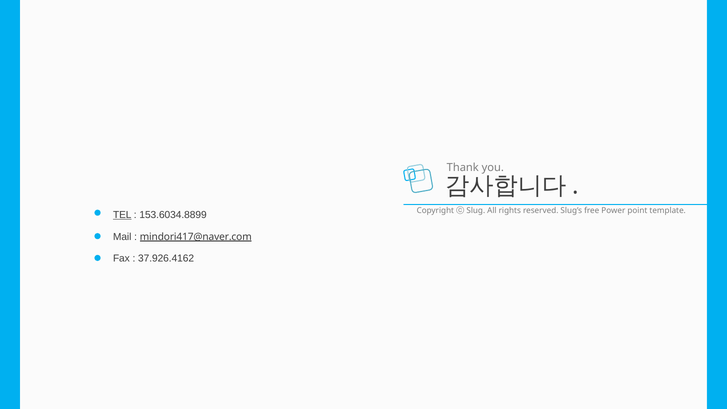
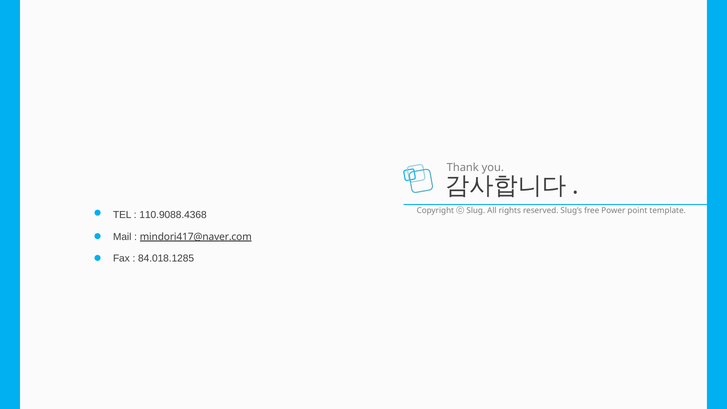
TEL underline: present -> none
153.6034.8899: 153.6034.8899 -> 110.9088.4368
37.926.4162: 37.926.4162 -> 84.018.1285
